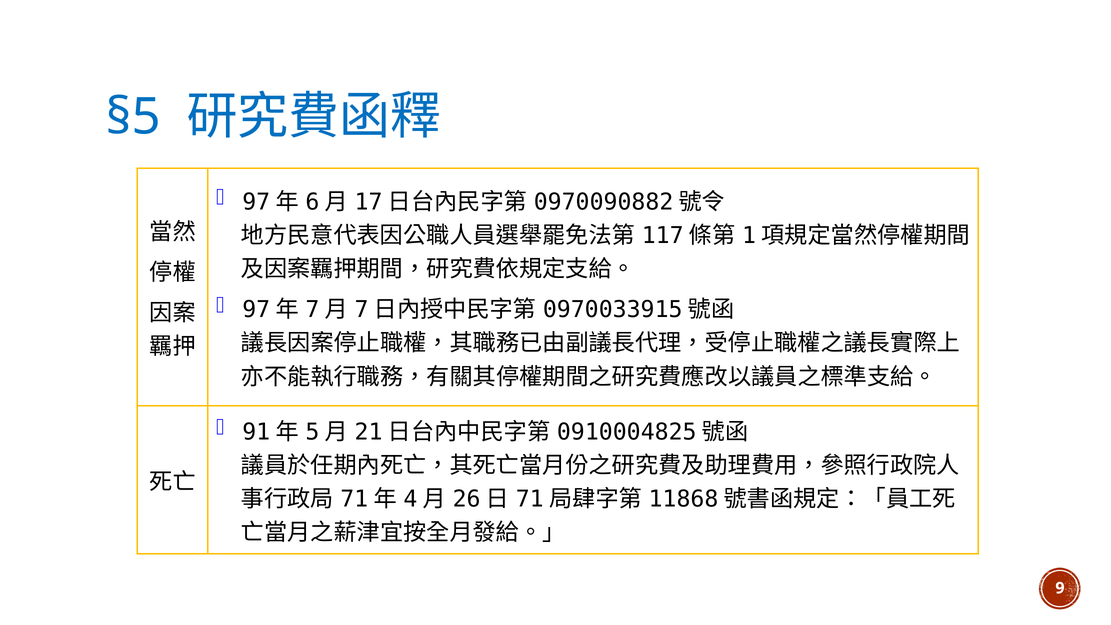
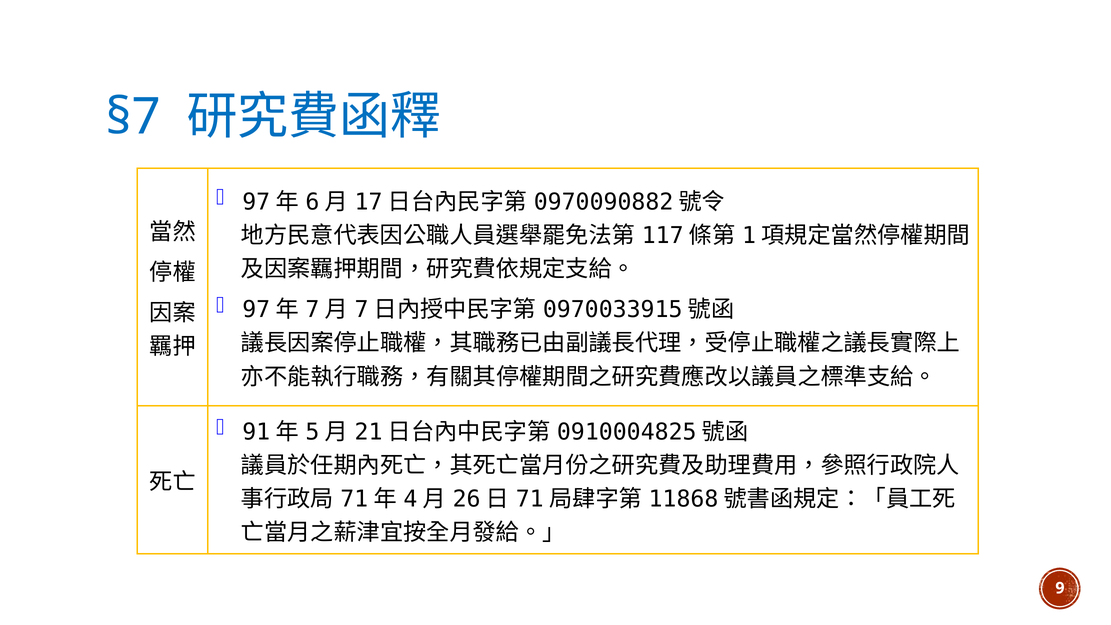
§5: §5 -> §7
